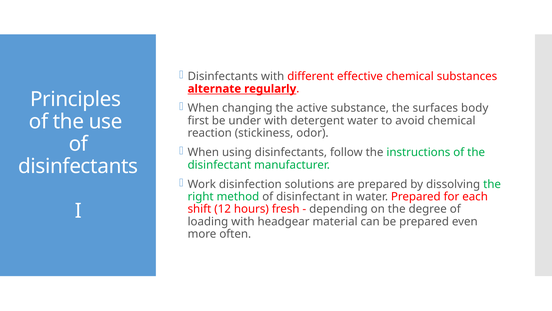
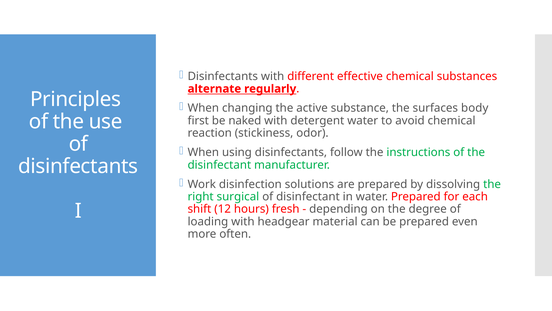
under: under -> naked
method: method -> surgical
